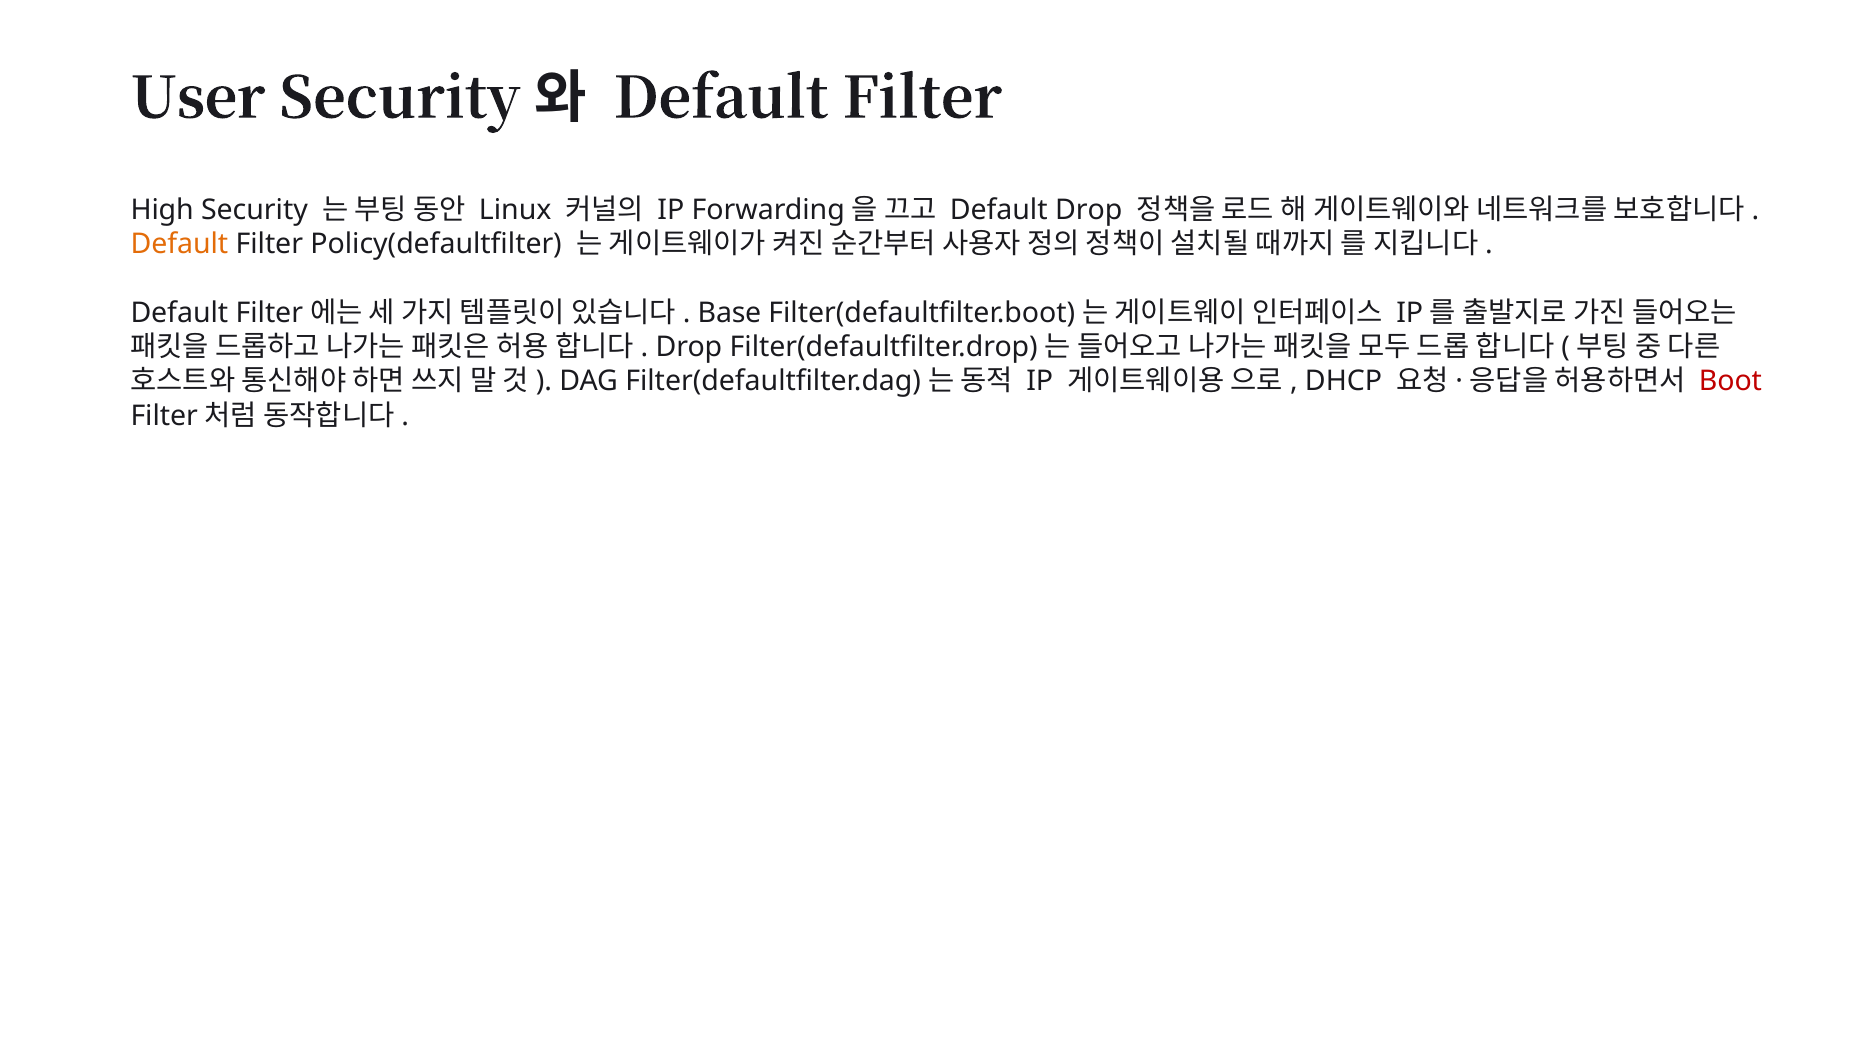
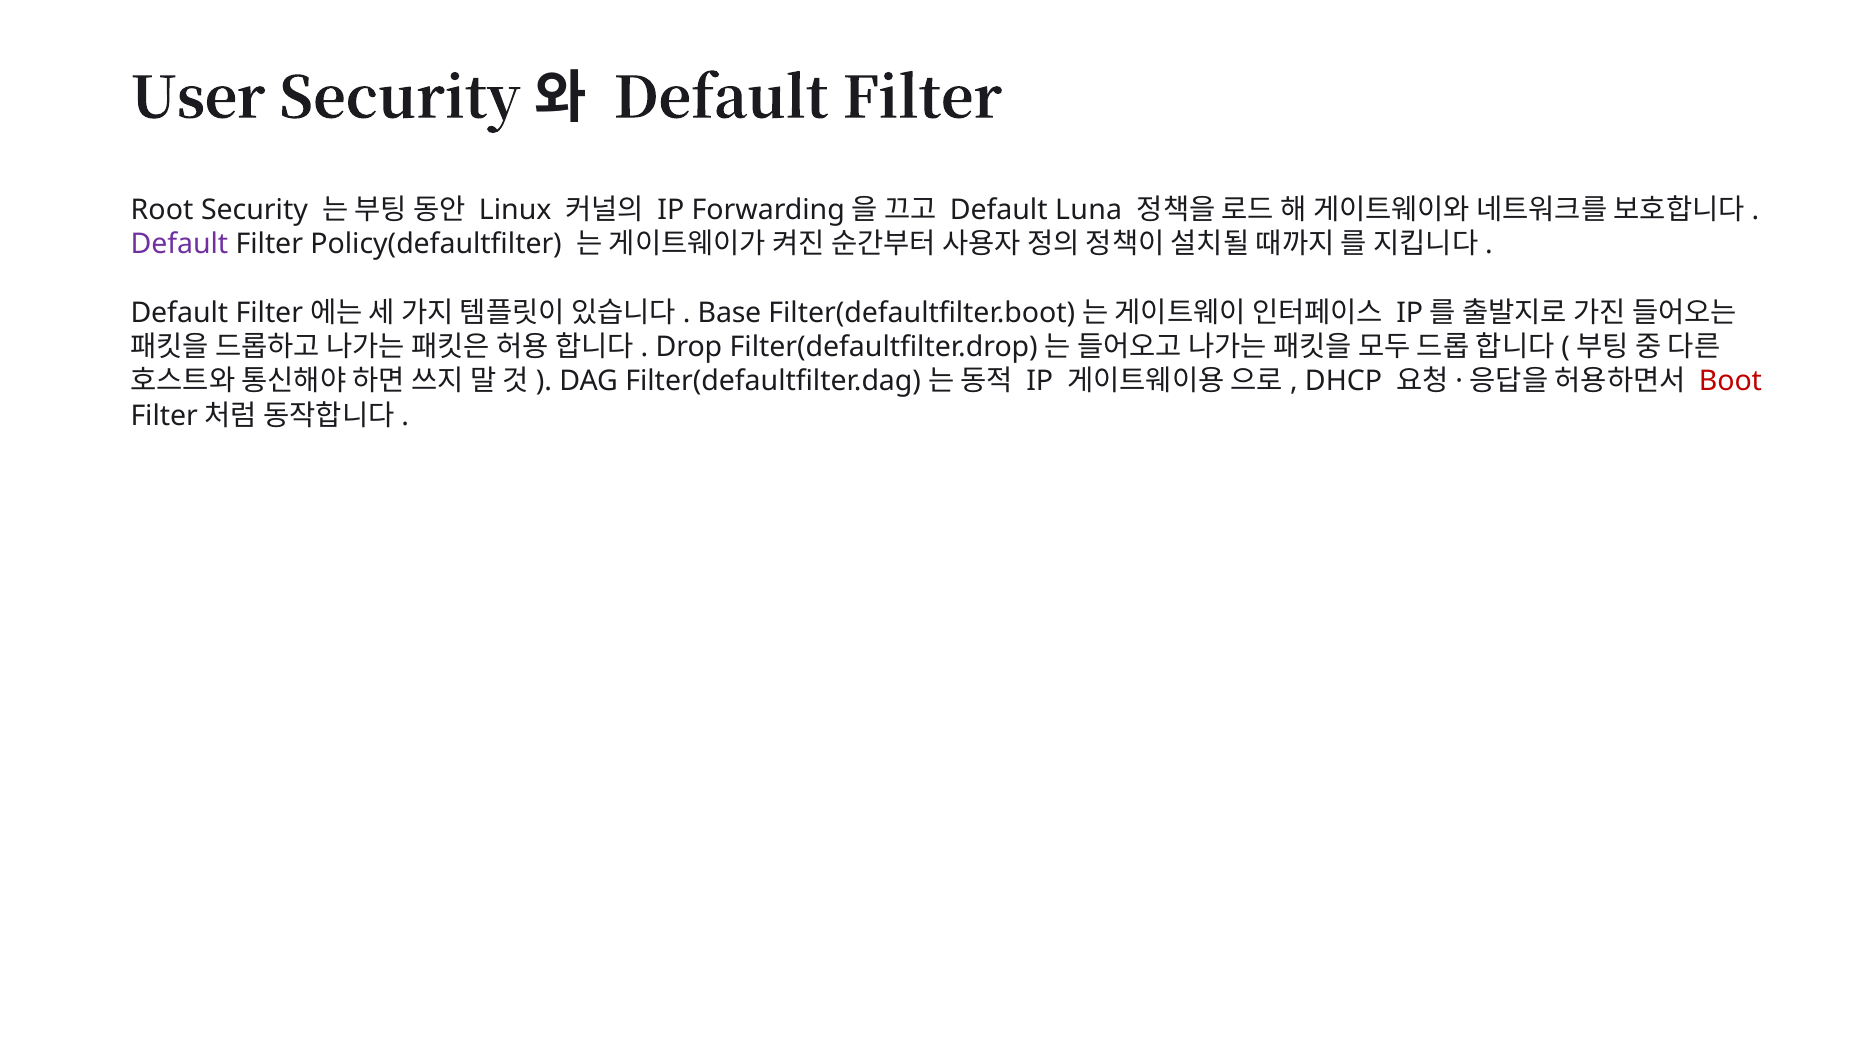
High: High -> Root
Default Drop: Drop -> Luna
Default at (179, 245) colour: orange -> purple
